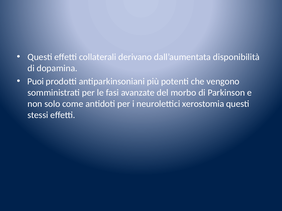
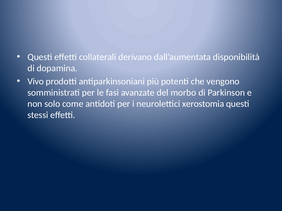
Puoi: Puoi -> Vivo
